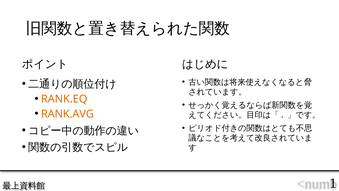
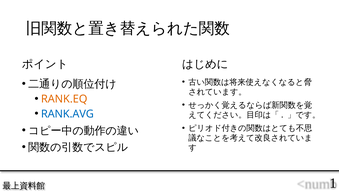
RANK.AVG colour: orange -> blue
